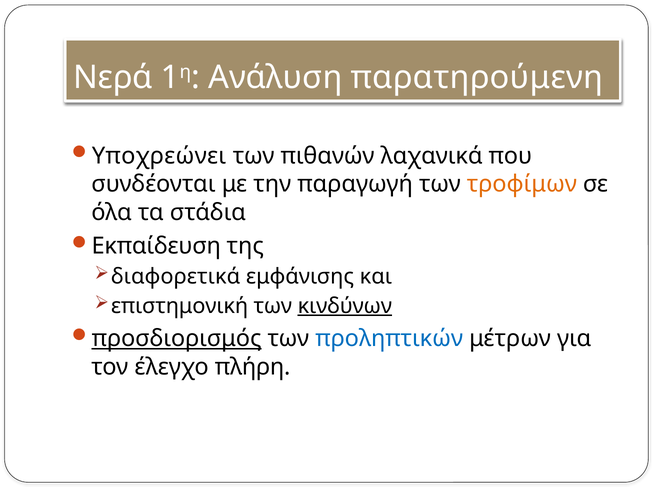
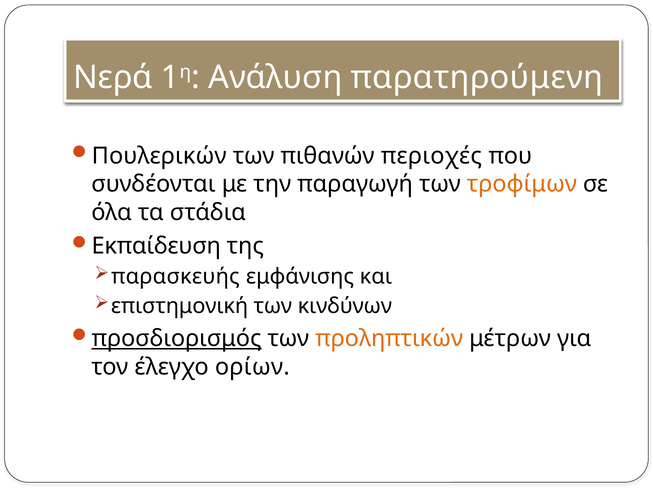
Υποχρεώνει: Υποχρεώνει -> Πουλερικών
λαχανικά: λαχανικά -> περιοχές
διαφορετικά: διαφορετικά -> παρασκευής
κινδύνων underline: present -> none
προληπτικών colour: blue -> orange
πλήρη: πλήρη -> ορίων
